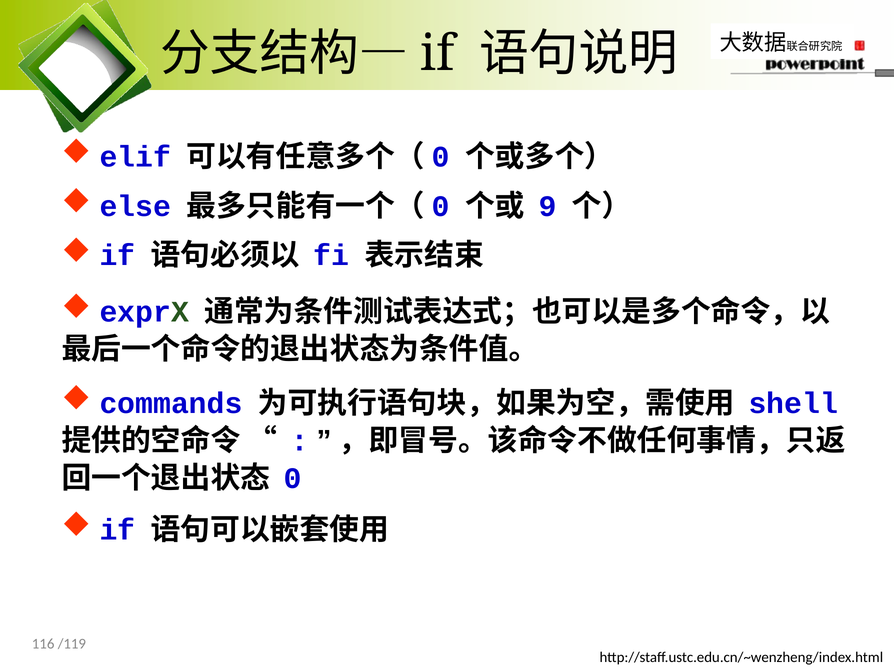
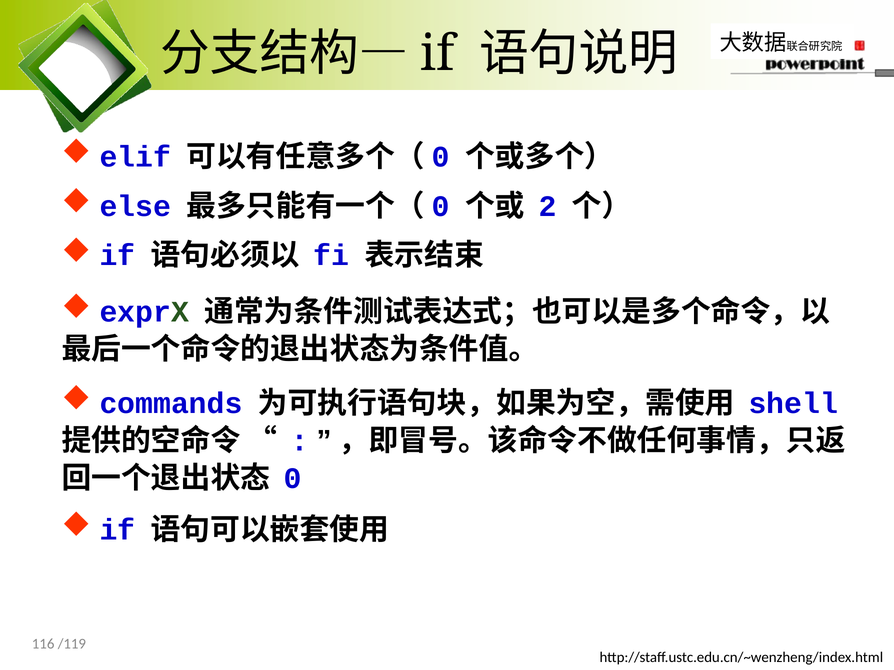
9: 9 -> 2
